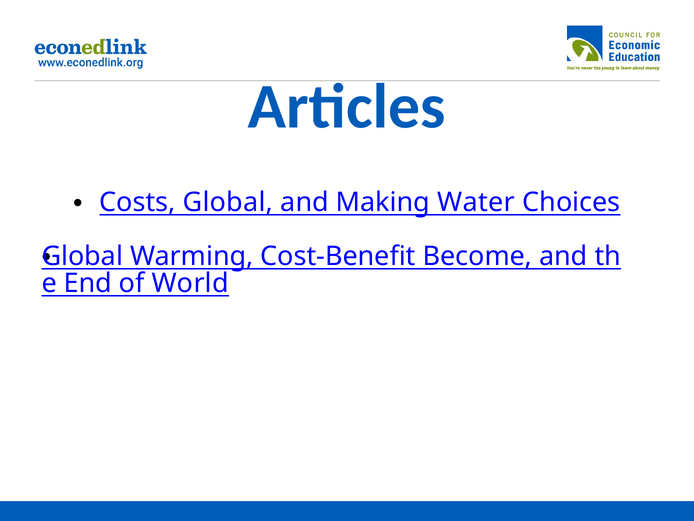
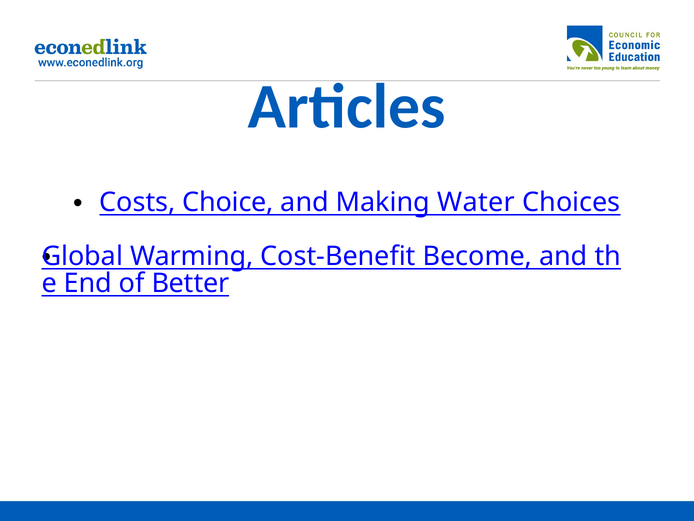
Costs Global: Global -> Choice
World: World -> Better
